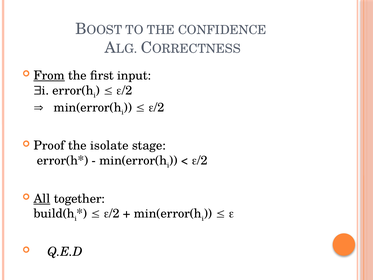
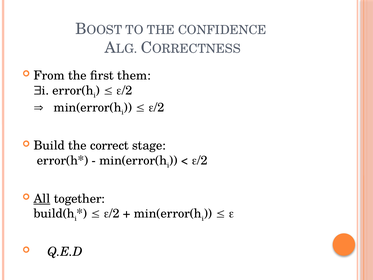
From underline: present -> none
input: input -> them
Proof: Proof -> Build
isolate: isolate -> correct
